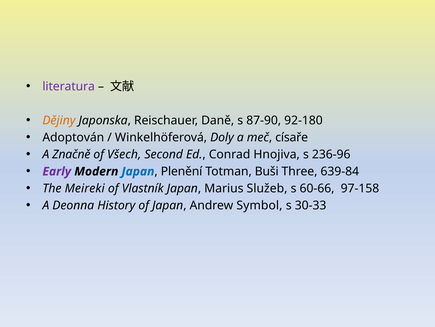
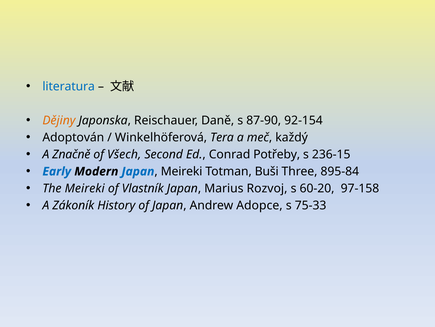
literatura colour: purple -> blue
92-180: 92-180 -> 92-154
Doly: Doly -> Tera
císaře: císaře -> každý
Hnojiva: Hnojiva -> Potřeby
236-96: 236-96 -> 236-15
Early colour: purple -> blue
Plenění at (182, 171): Plenění -> Meireki
639-84: 639-84 -> 895-84
Služeb: Služeb -> Rozvoj
60-66: 60-66 -> 60-20
Deonna: Deonna -> Zákoník
Symbol: Symbol -> Adopce
30-33: 30-33 -> 75-33
